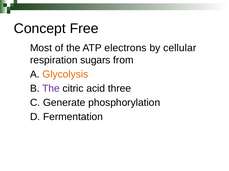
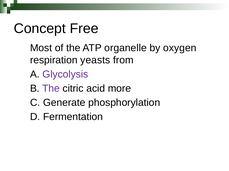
electrons: electrons -> organelle
cellular: cellular -> oxygen
sugars: sugars -> yeasts
Glycolysis colour: orange -> purple
three: three -> more
